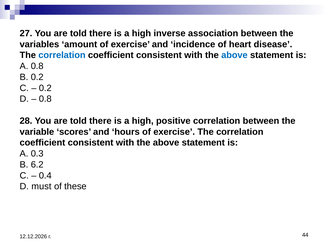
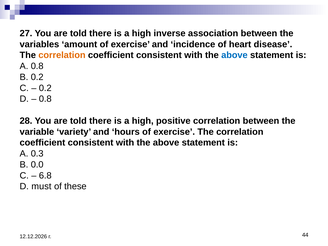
correlation at (62, 55) colour: blue -> orange
scores: scores -> variety
6.2: 6.2 -> 0.0
0.4: 0.4 -> 6.8
